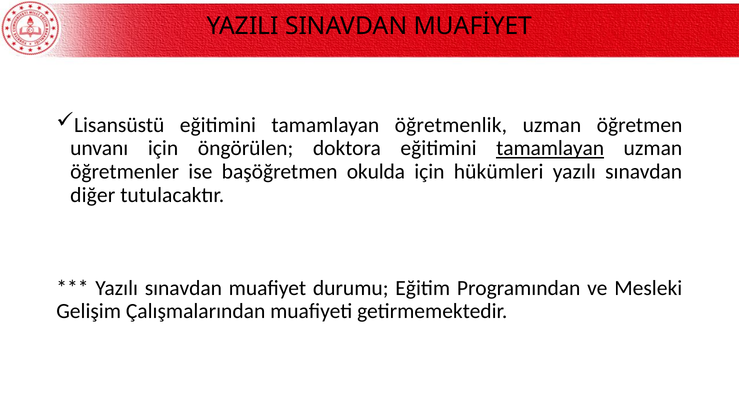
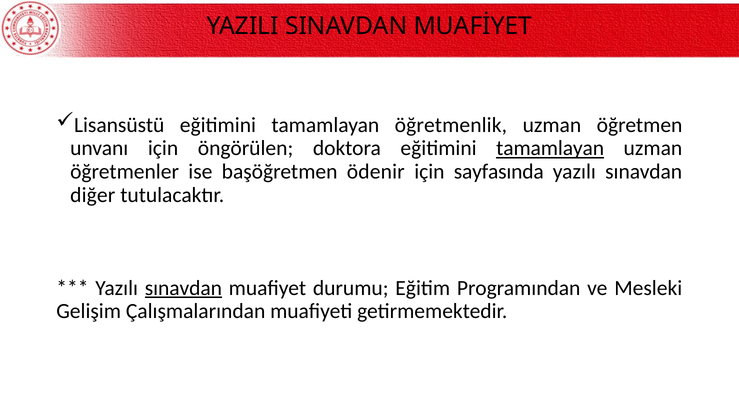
okulda: okulda -> ödenir
hükümleri: hükümleri -> sayfasında
sınavdan at (183, 288) underline: none -> present
